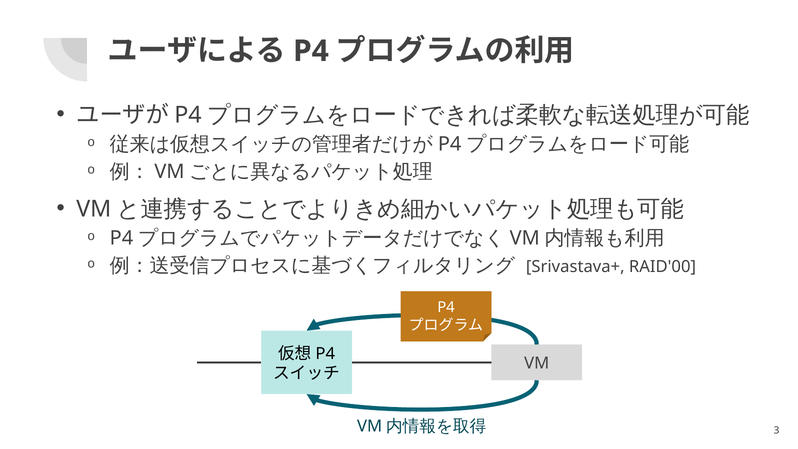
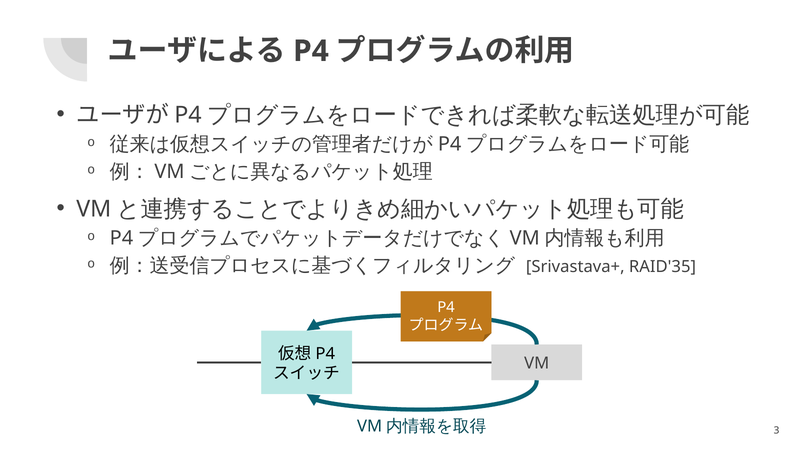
RAID'00: RAID'00 -> RAID'35
